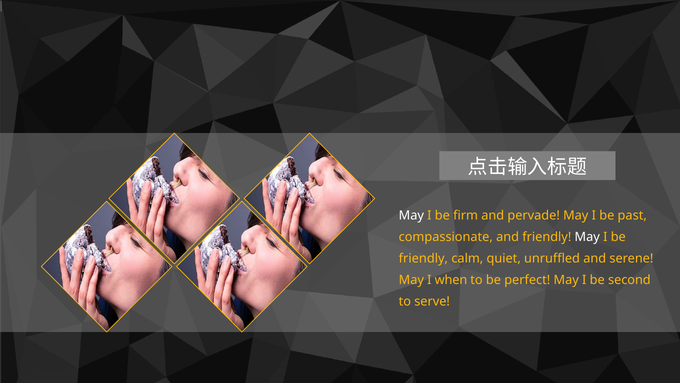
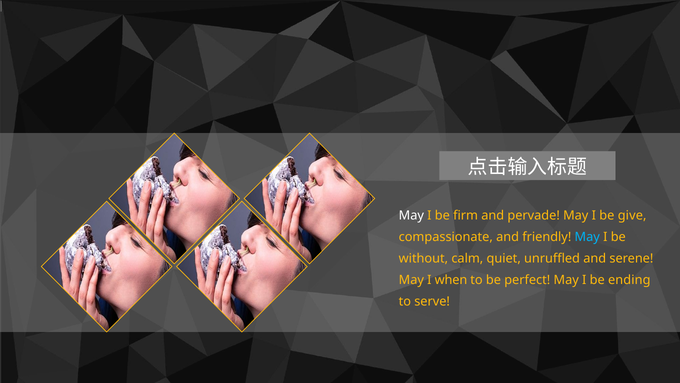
past: past -> give
May at (587, 237) colour: white -> light blue
friendly at (423, 258): friendly -> without
second: second -> ending
